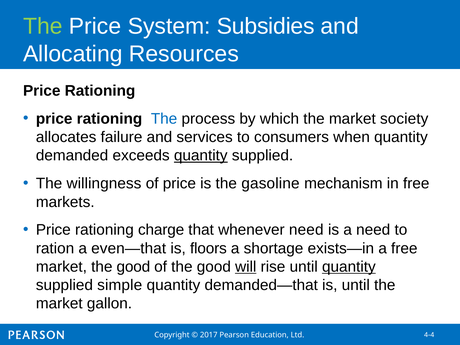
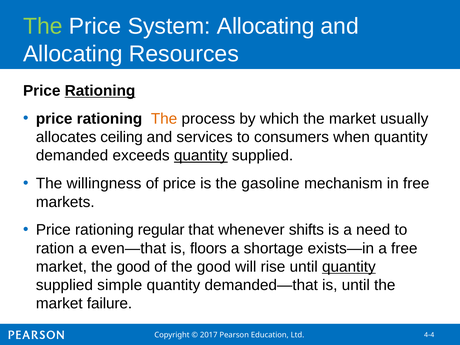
System Subsidies: Subsidies -> Allocating
Rationing at (100, 91) underline: none -> present
The at (164, 119) colour: blue -> orange
society: society -> usually
failure: failure -> ceiling
charge: charge -> regular
whenever need: need -> shifts
will underline: present -> none
gallon: gallon -> failure
